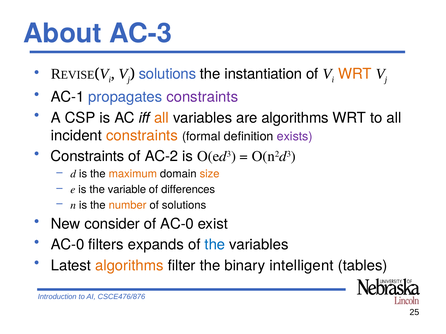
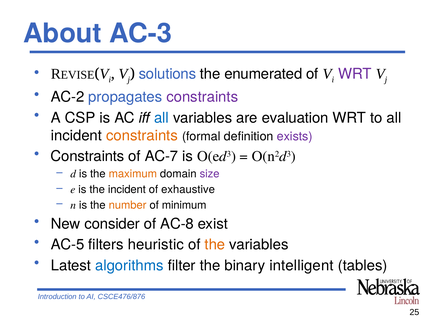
instantiation: instantiation -> enumerated
WRT at (355, 74) colour: orange -> purple
AC-1: AC-1 -> AC-2
all at (161, 118) colour: orange -> blue
are algorithms: algorithms -> evaluation
AC-2: AC-2 -> AC-7
size colour: orange -> purple
the variable: variable -> incident
differences: differences -> exhaustive
of solutions: solutions -> minimum
of AC-0: AC-0 -> AC-8
AC-0 at (68, 245): AC-0 -> AC-5
expands: expands -> heuristic
the at (215, 245) colour: blue -> orange
algorithms at (129, 266) colour: orange -> blue
